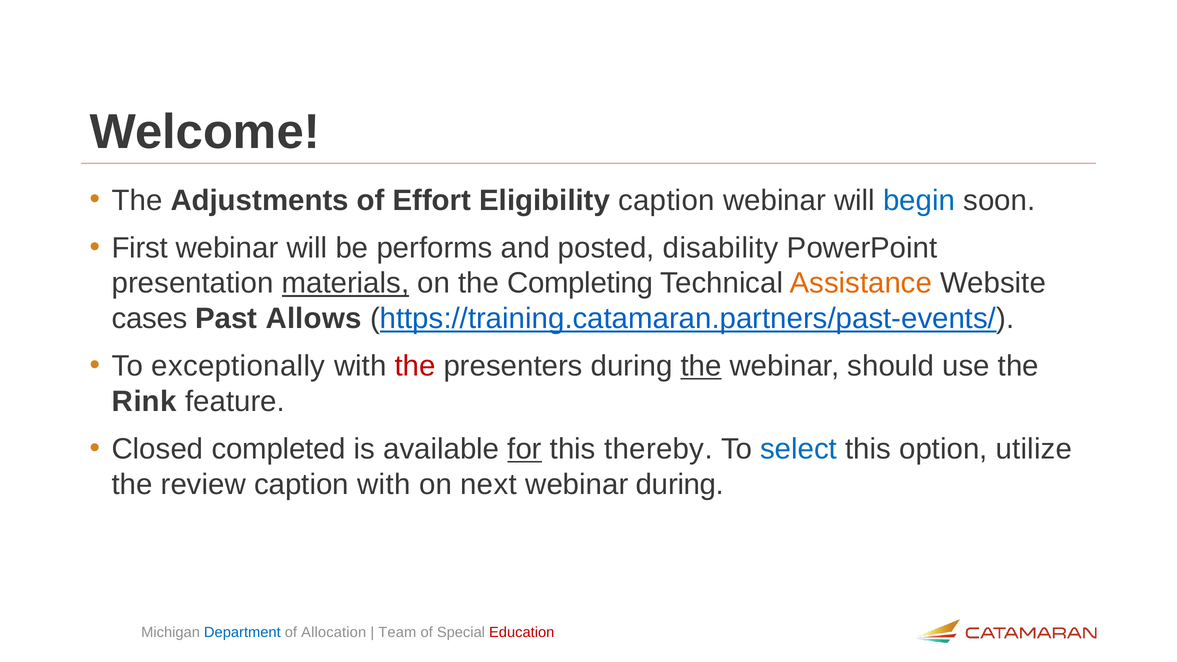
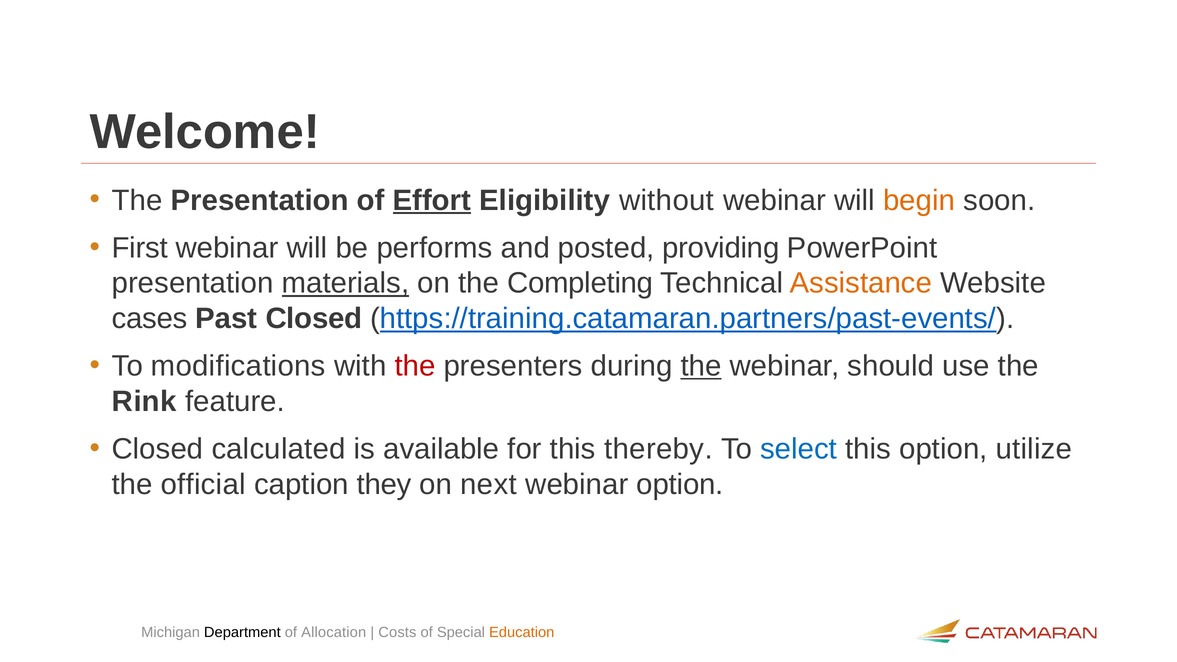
The Adjustments: Adjustments -> Presentation
Effort underline: none -> present
Eligibility caption: caption -> without
begin colour: blue -> orange
disability: disability -> providing
Past Allows: Allows -> Closed
exceptionally: exceptionally -> modifications
completed: completed -> calculated
for underline: present -> none
review: review -> official
caption with: with -> they
webinar during: during -> option
Department colour: blue -> black
Team: Team -> Costs
Education colour: red -> orange
